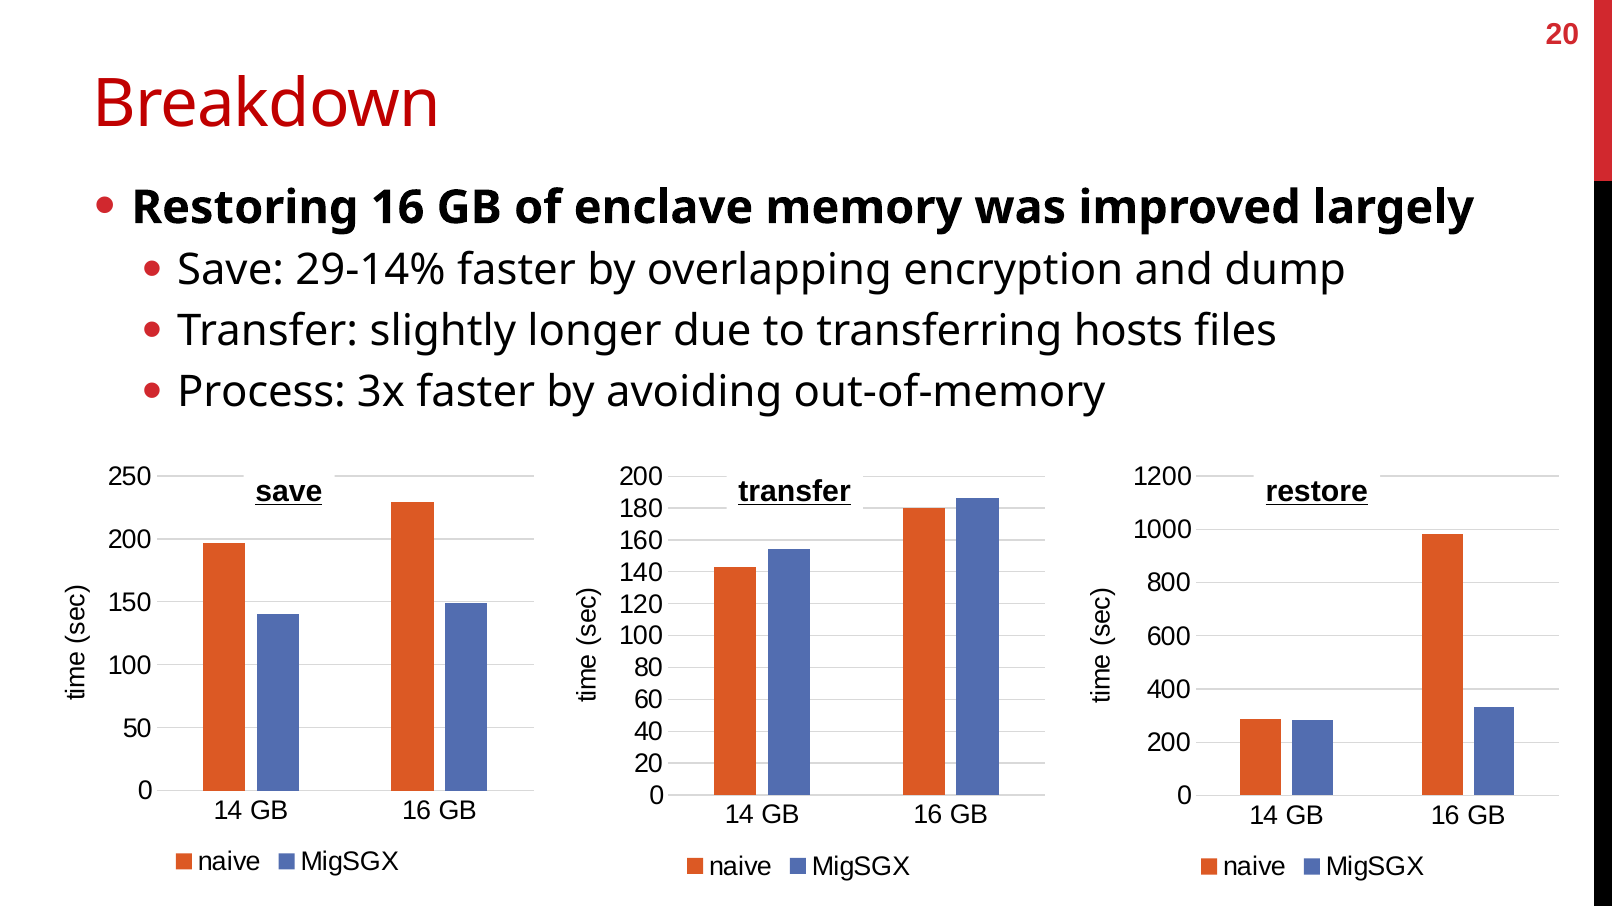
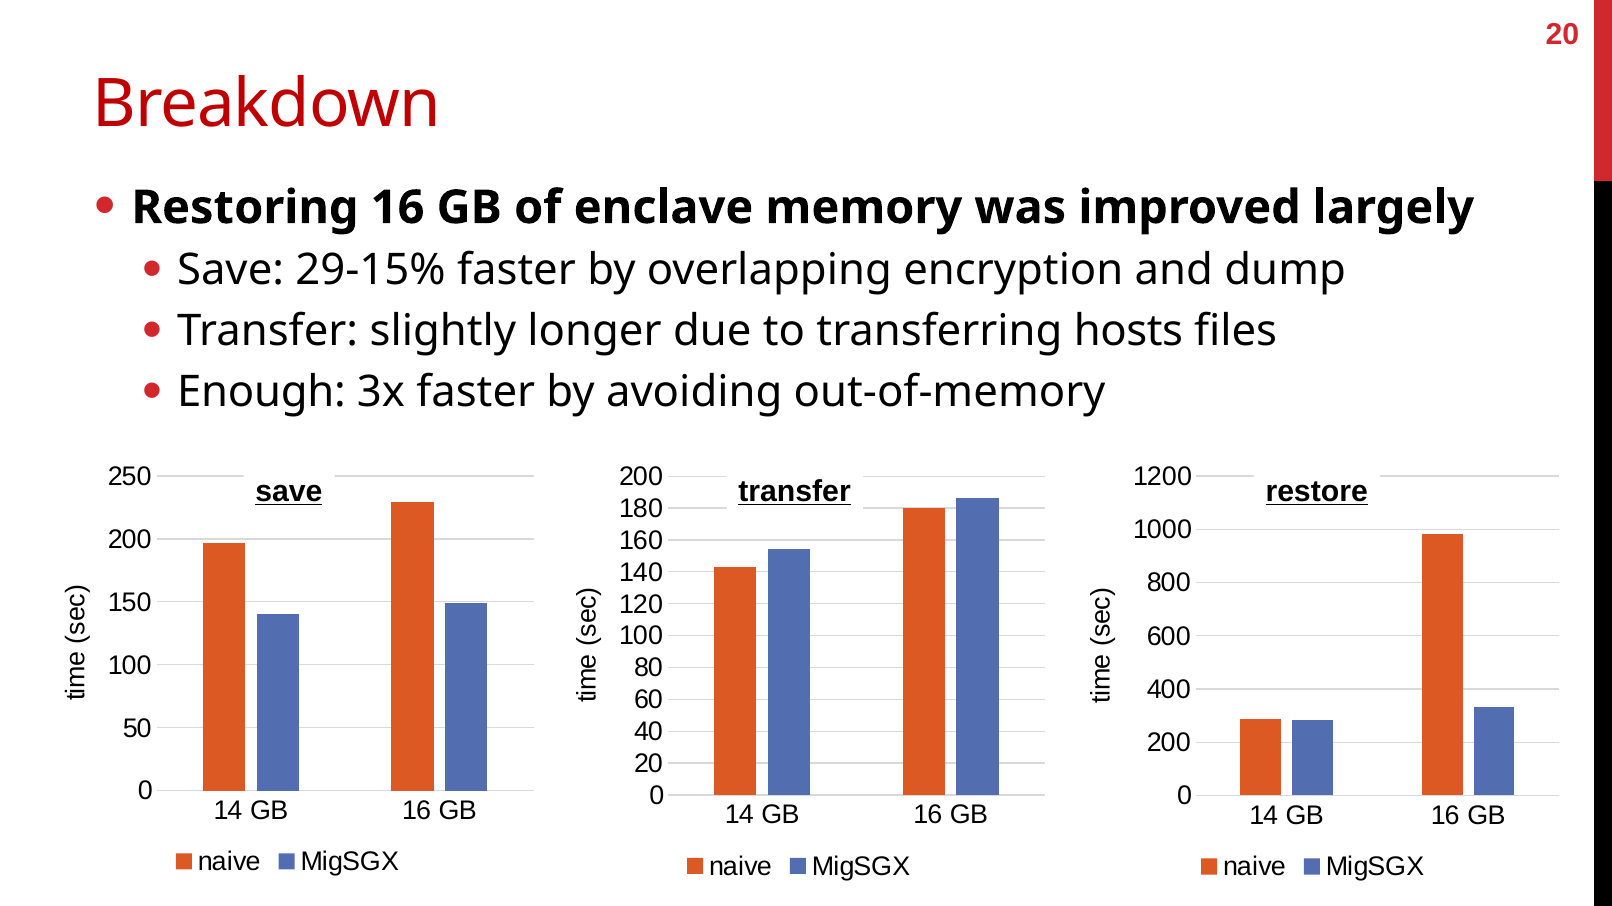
29-14%: 29-14% -> 29-15%
Process: Process -> Enough
